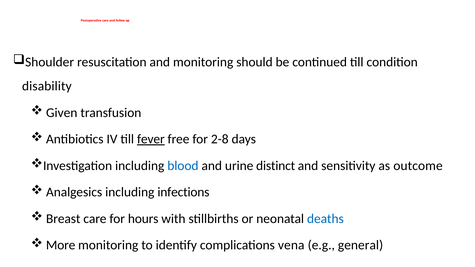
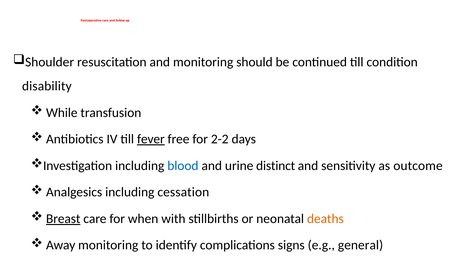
Given: Given -> While
2-8: 2-8 -> 2-2
infections: infections -> cessation
Breast underline: none -> present
hours: hours -> when
deaths colour: blue -> orange
More: More -> Away
vena: vena -> signs
